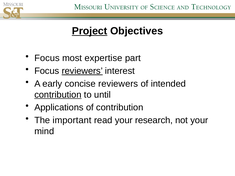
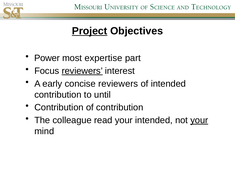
Focus at (47, 58): Focus -> Power
contribution at (58, 95) underline: present -> none
Applications at (59, 108): Applications -> Contribution
important: important -> colleague
your research: research -> intended
your at (199, 120) underline: none -> present
